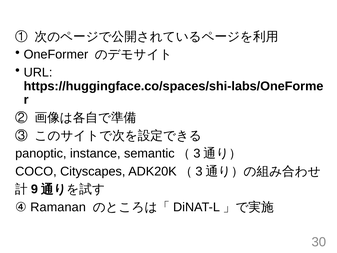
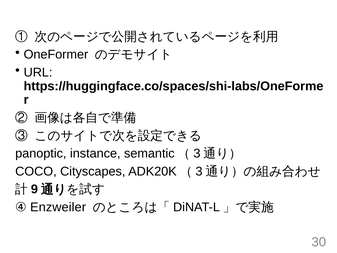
Ramanan: Ramanan -> Enzweiler
